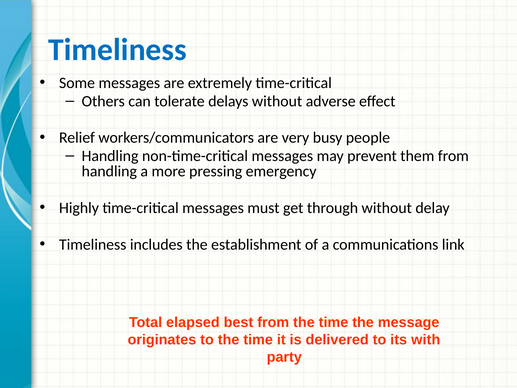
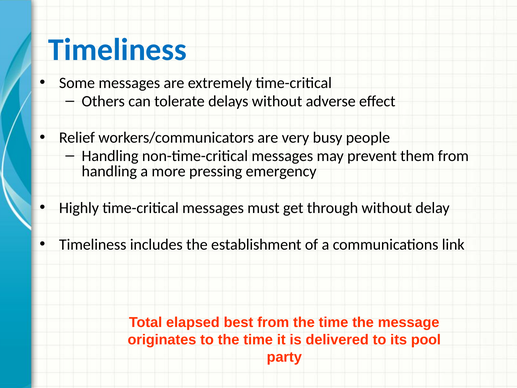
with: with -> pool
